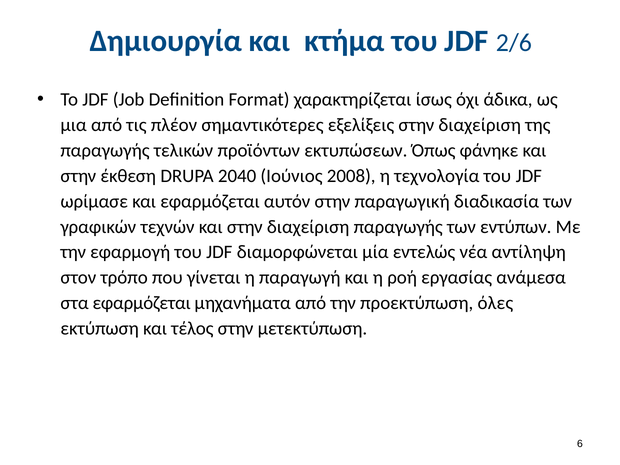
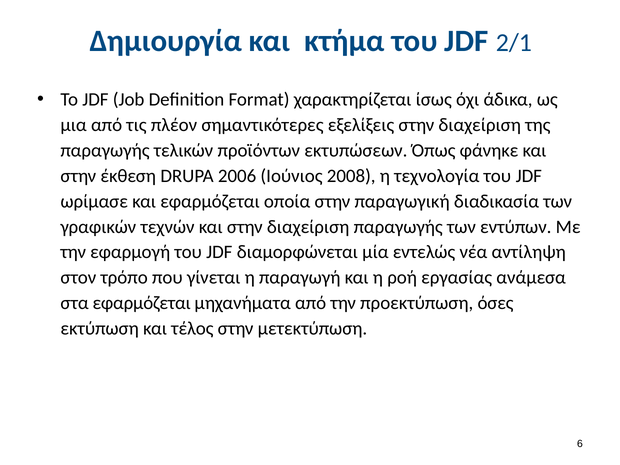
2/6: 2/6 -> 2/1
2040: 2040 -> 2006
αυτόν: αυτόν -> οποία
όλες: όλες -> όσες
